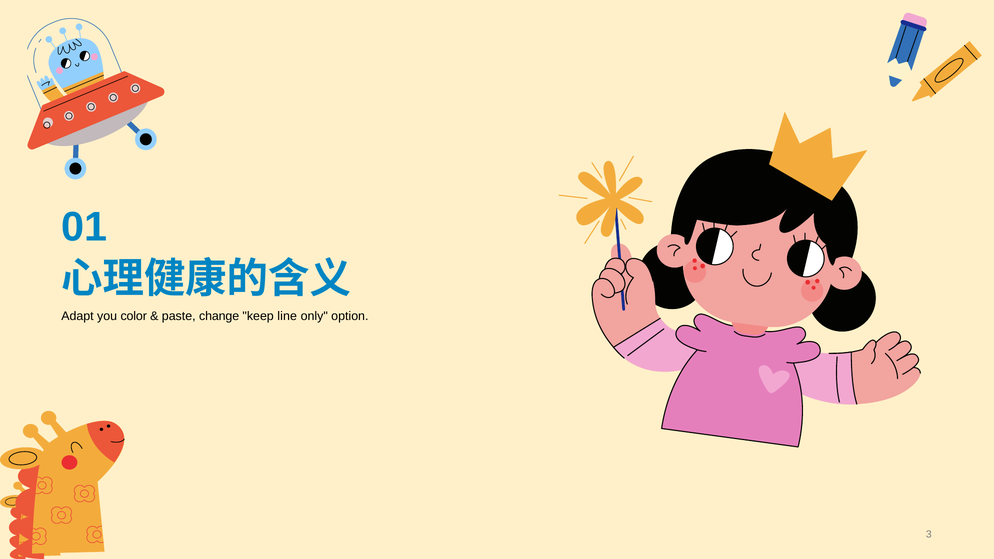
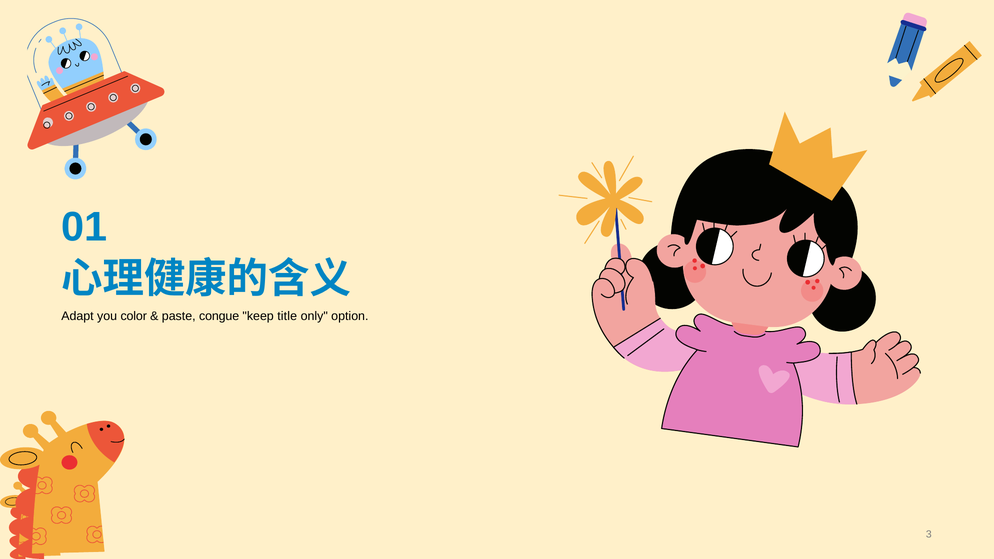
change: change -> congue
line: line -> title
